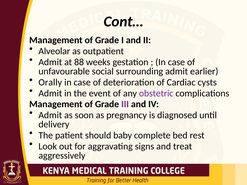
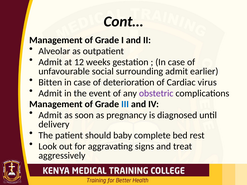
88: 88 -> 12
Orally: Orally -> Bitten
cysts: cysts -> virus
III colour: purple -> blue
